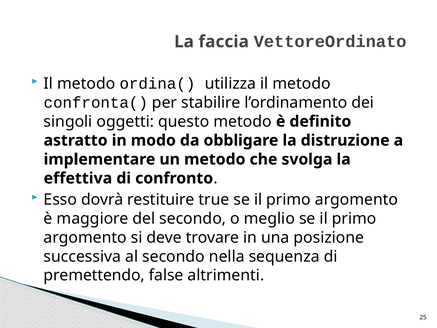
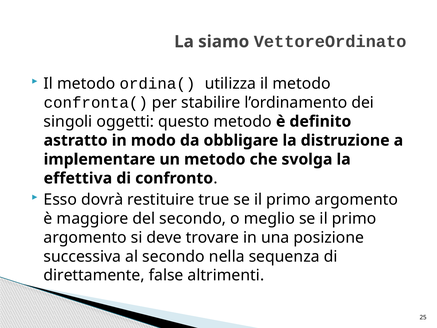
faccia: faccia -> siamo
premettendo: premettendo -> direttamente
